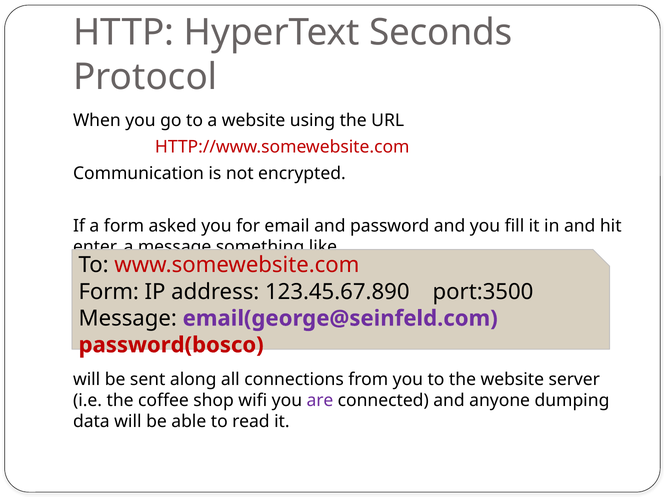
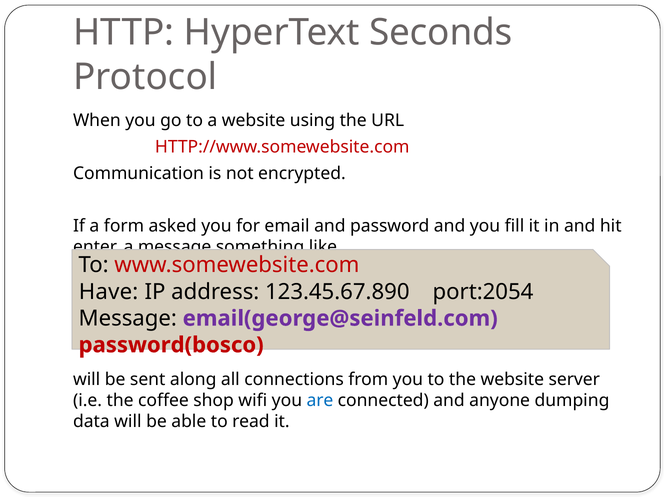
Form at (109, 292): Form -> Have
port:3500: port:3500 -> port:2054
are colour: purple -> blue
